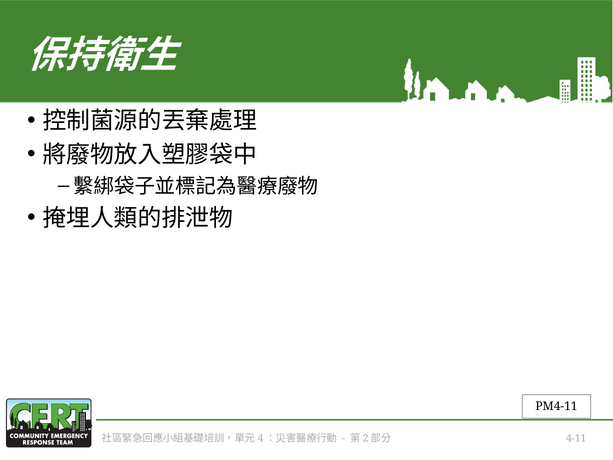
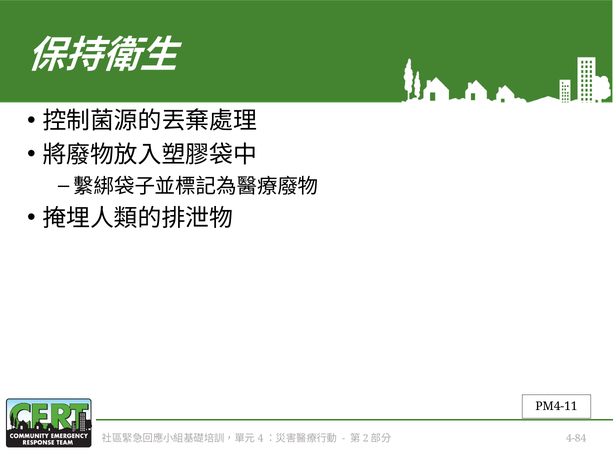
4-11: 4-11 -> 4-84
